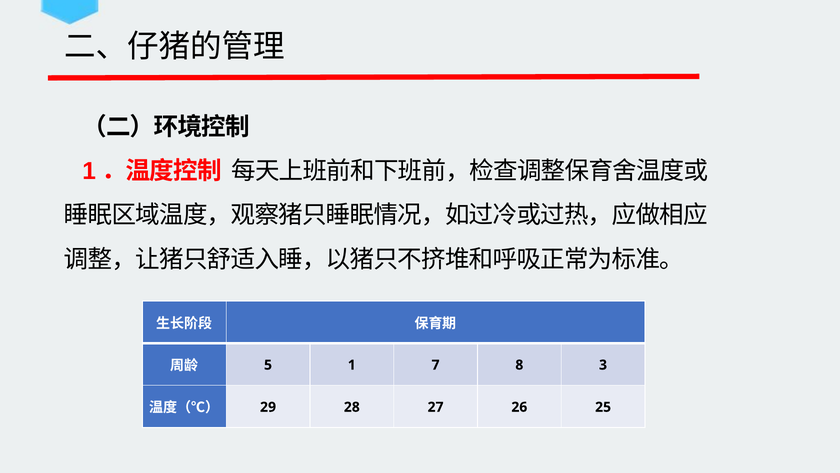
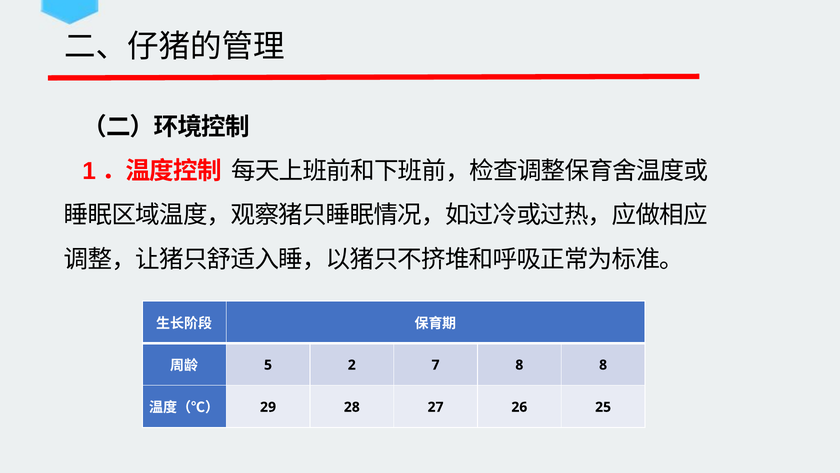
5 1: 1 -> 2
8 3: 3 -> 8
